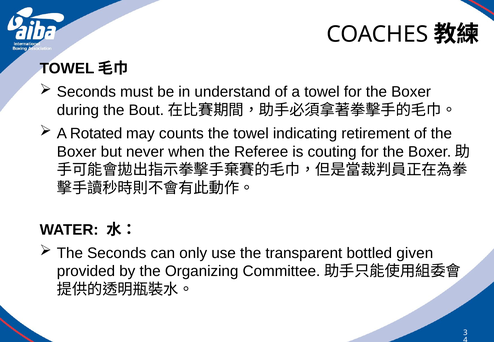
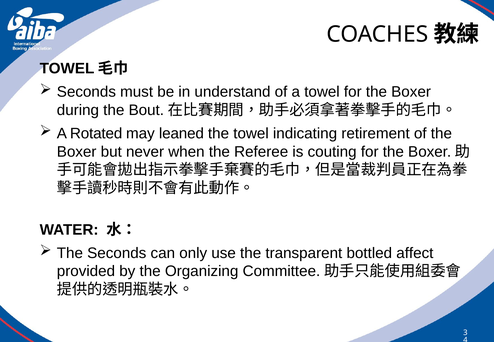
counts: counts -> leaned
given: given -> affect
